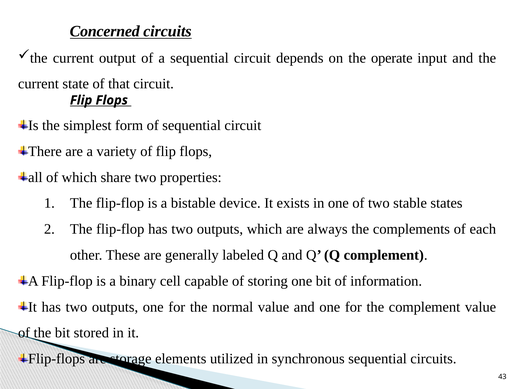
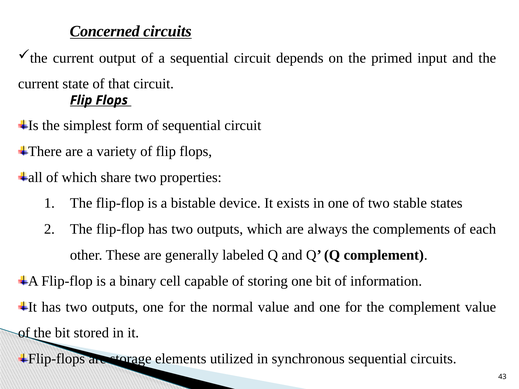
operate: operate -> primed
